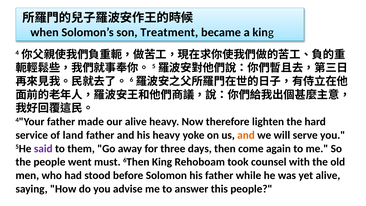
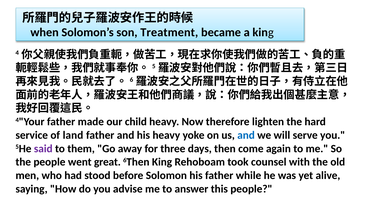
our alive: alive -> child
and at (246, 135) colour: orange -> blue
must: must -> great
